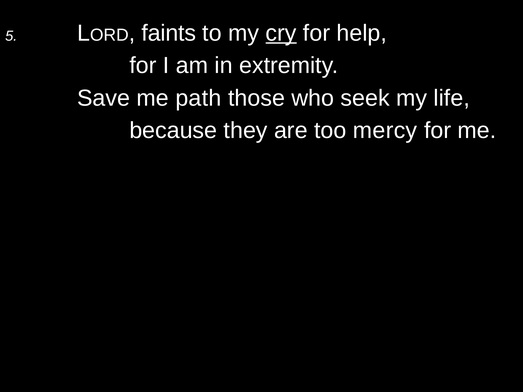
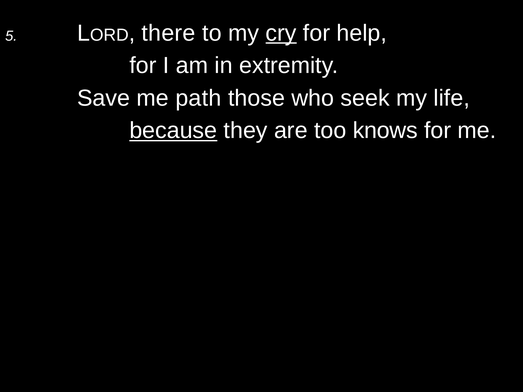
faints: faints -> there
because underline: none -> present
mercy: mercy -> knows
